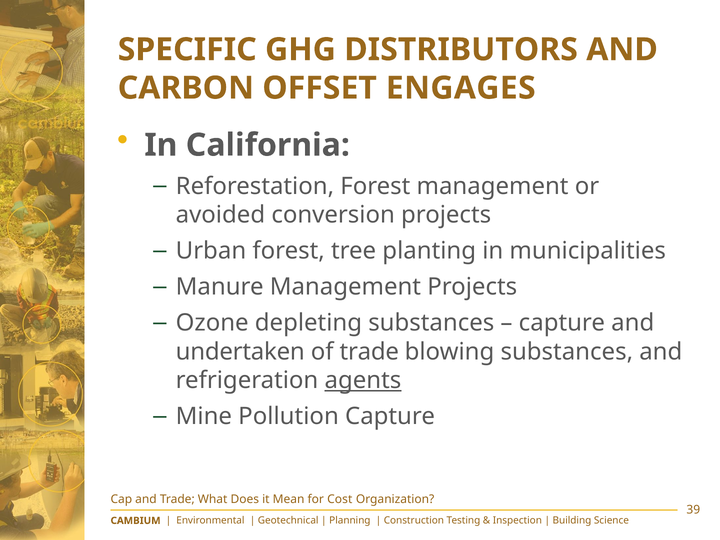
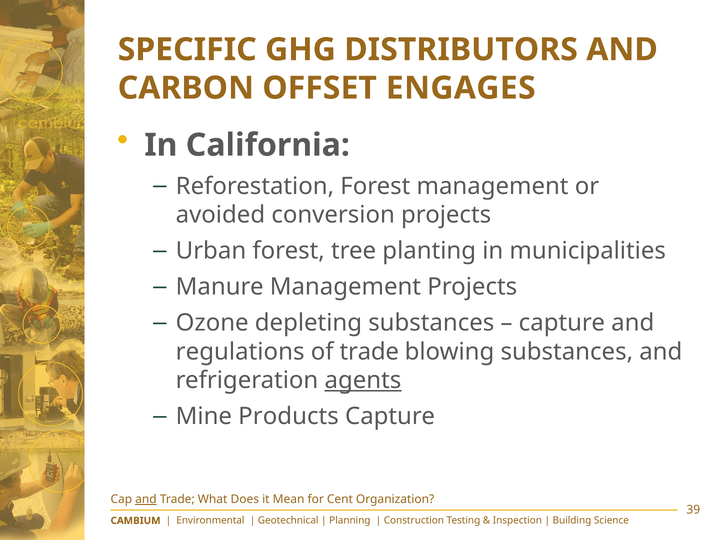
undertaken: undertaken -> regulations
Pollution: Pollution -> Products
and at (146, 499) underline: none -> present
Cost: Cost -> Cent
